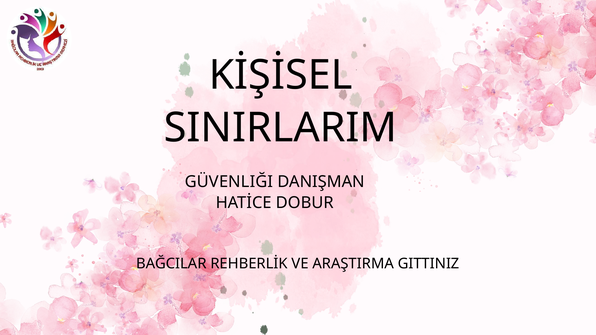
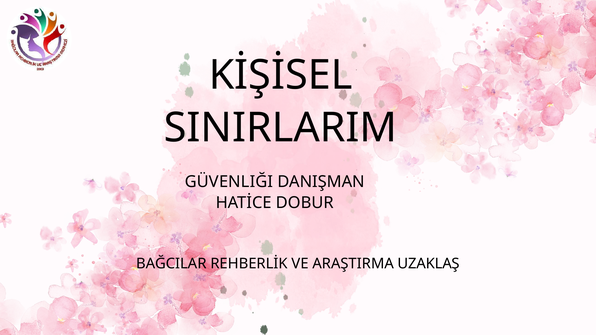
GITTINIZ: GITTINIZ -> UZAKLAŞ
